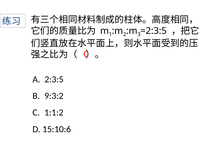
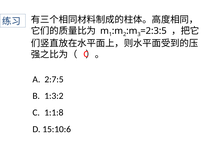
2:3:5: 2:3:5 -> 2:7:5
9:3:2: 9:3:2 -> 1:3:2
1:1:2: 1:1:2 -> 1:1:8
